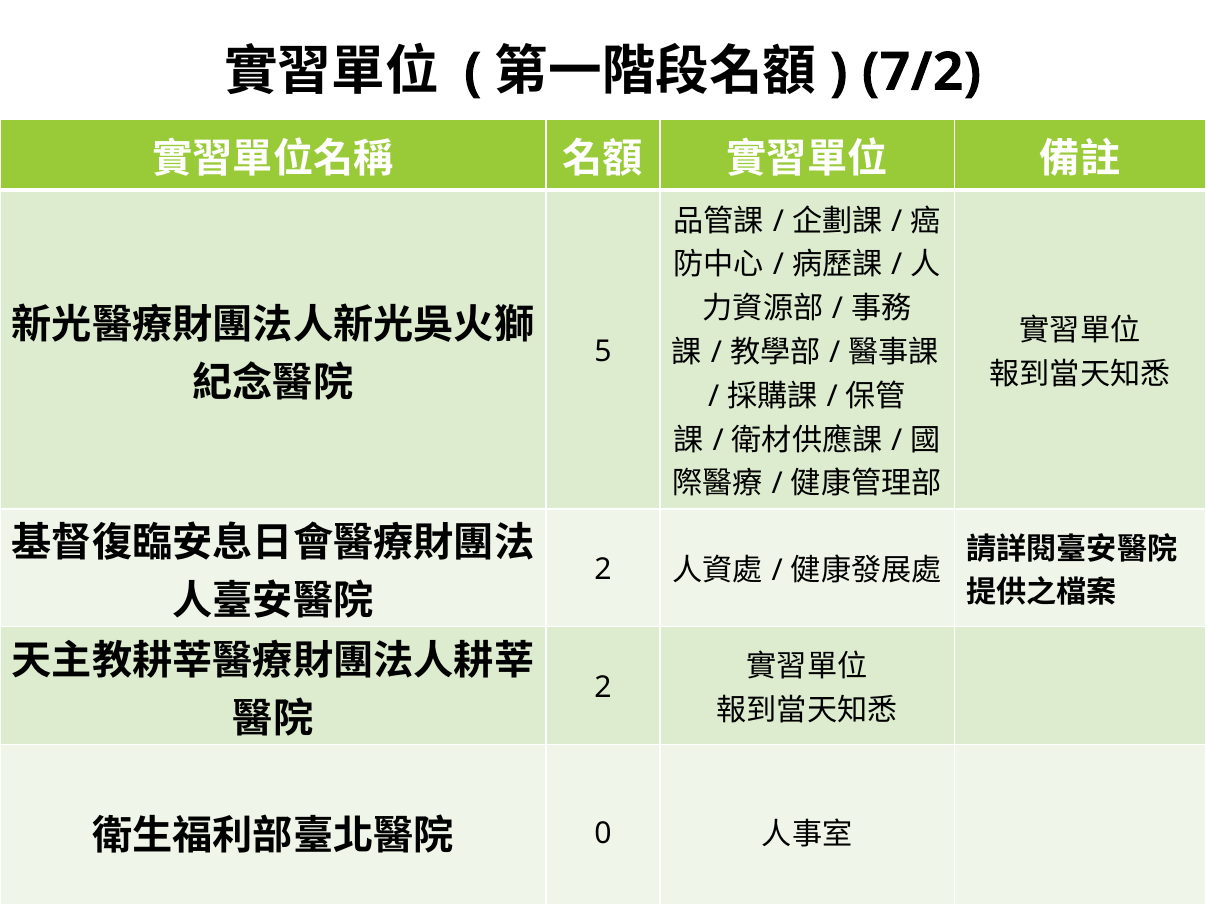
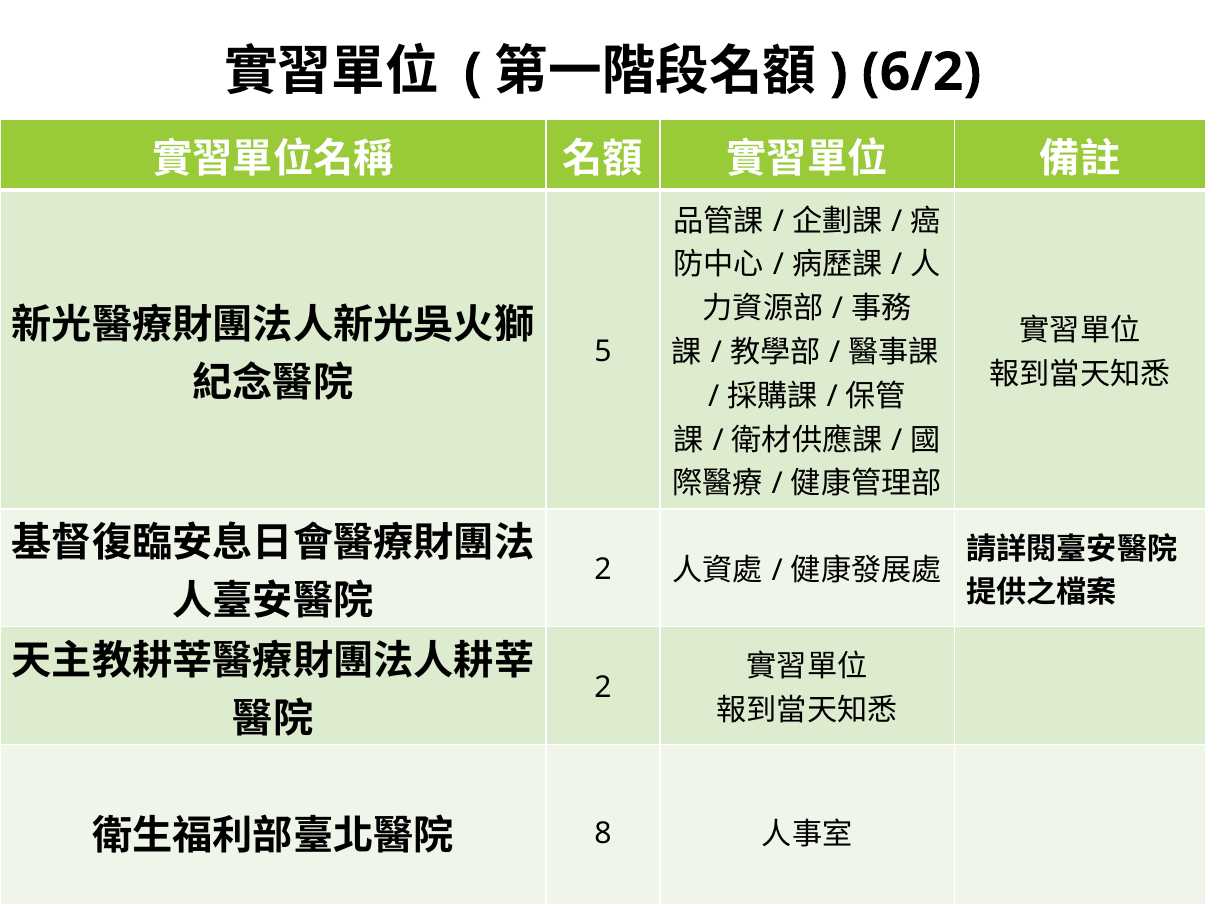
7/2: 7/2 -> 6/2
0: 0 -> 8
